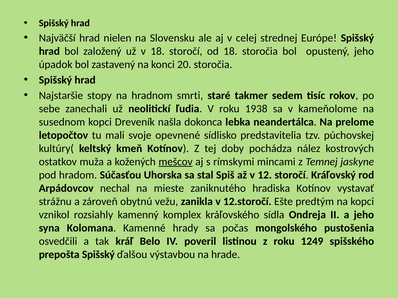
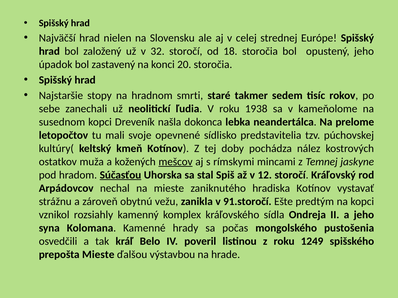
v 18: 18 -> 32
Súčasťou underline: none -> present
12.storočí: 12.storočí -> 91.storočí
prepošta Spišský: Spišský -> Mieste
